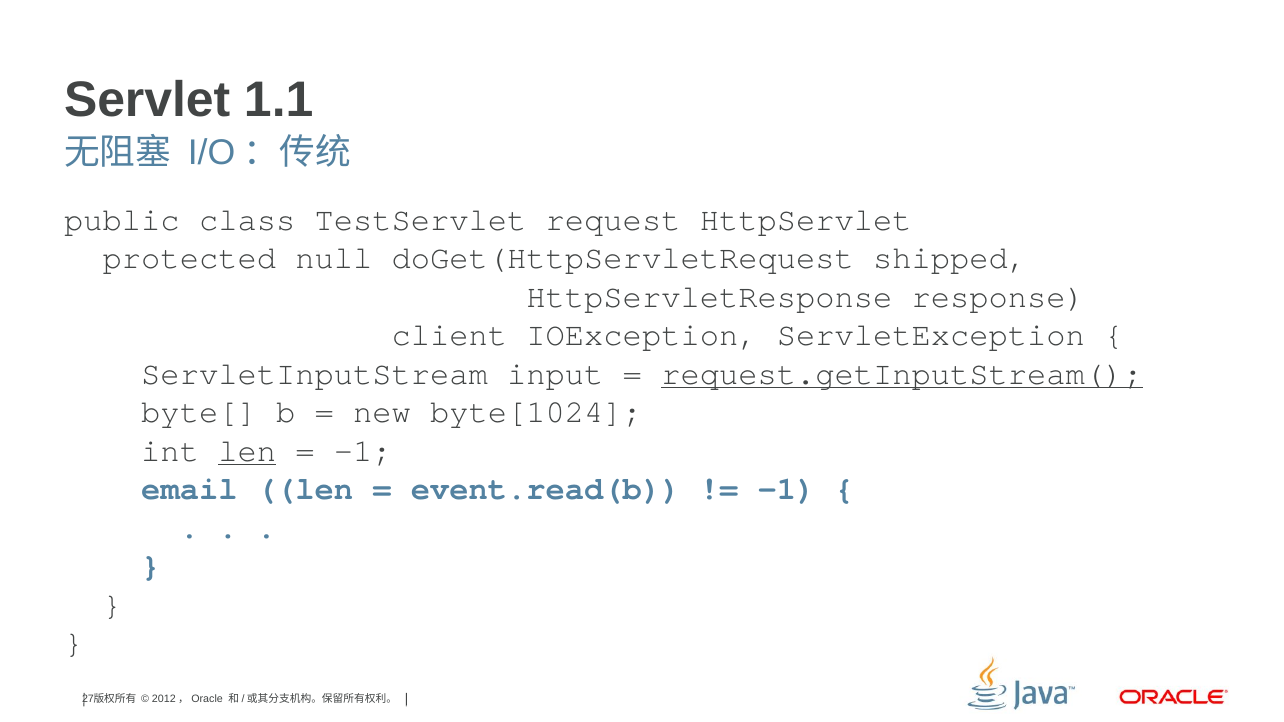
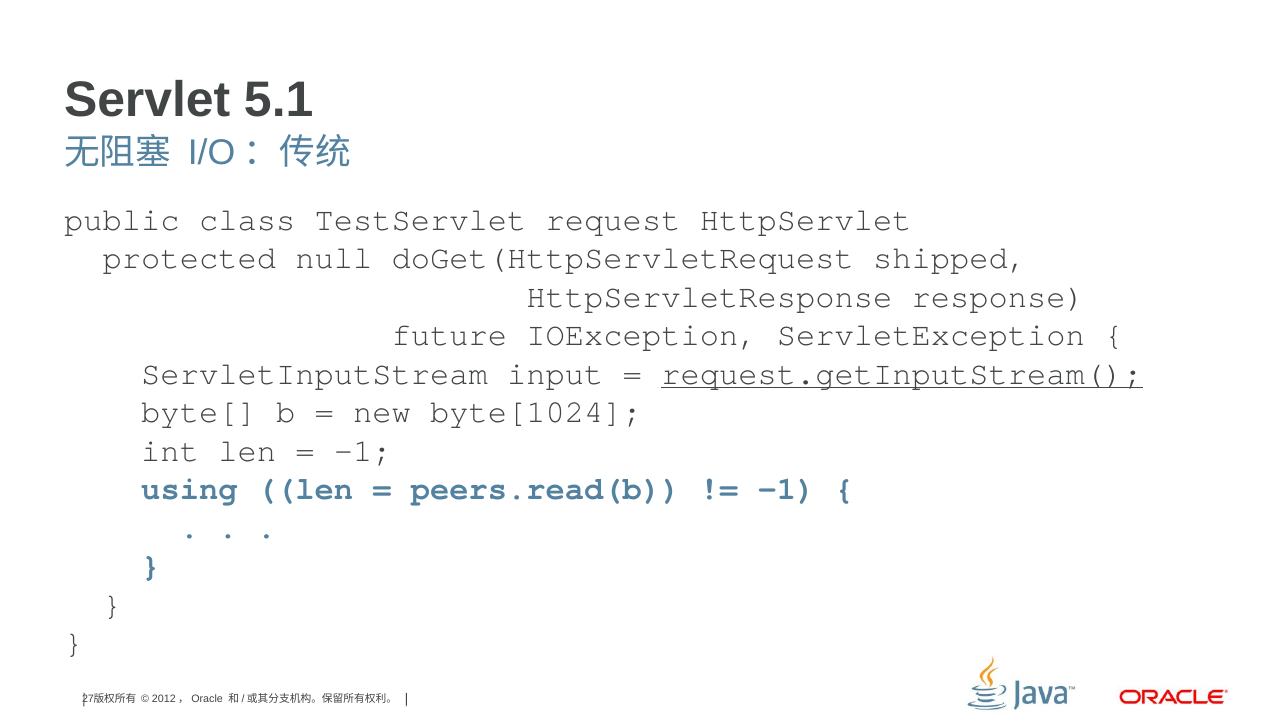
1.1: 1.1 -> 5.1
client: client -> future
len at (247, 451) underline: present -> none
email: email -> using
event.read(b: event.read(b -> peers.read(b
